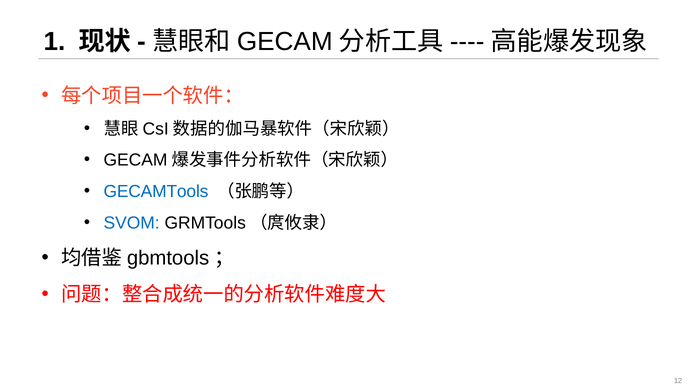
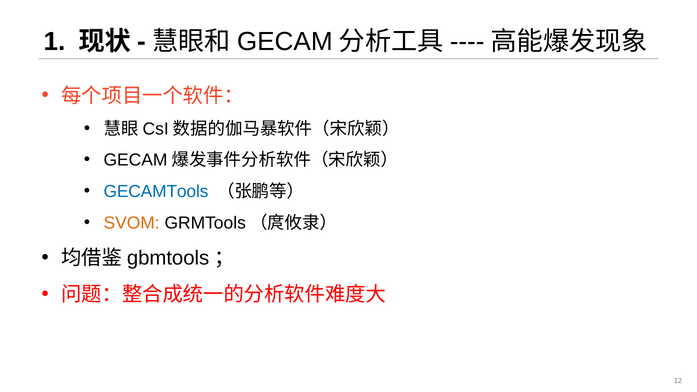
SVOM colour: blue -> orange
